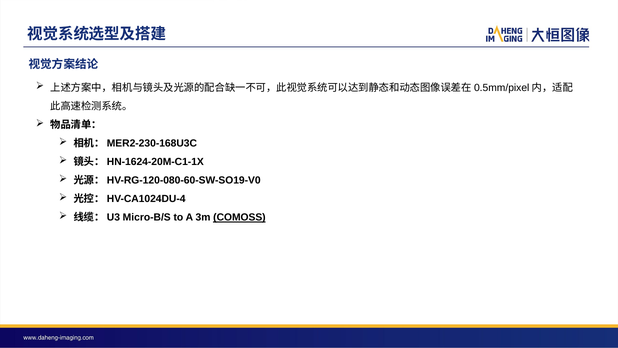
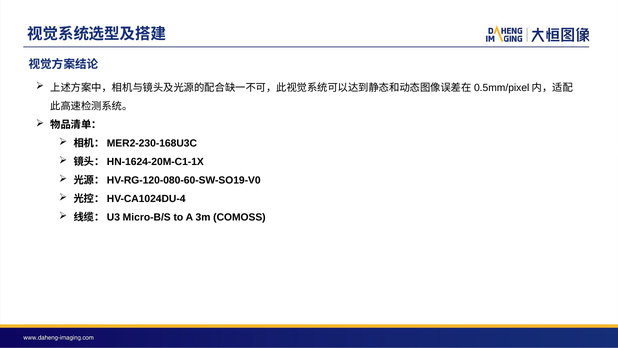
COMOSS underline: present -> none
